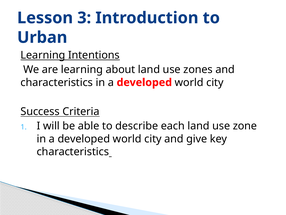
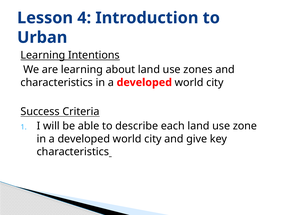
3: 3 -> 4
